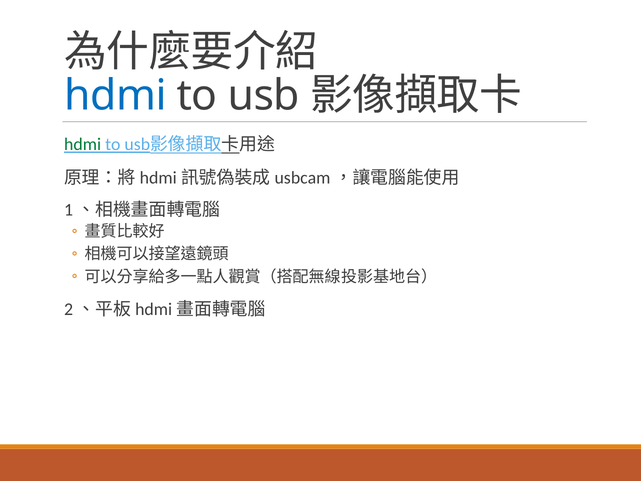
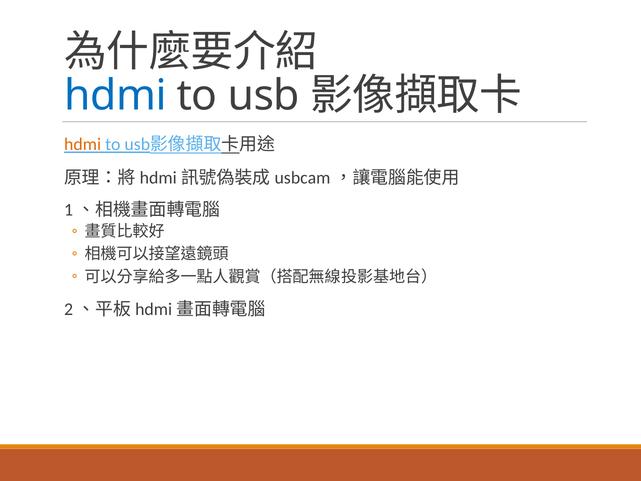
hdmi at (83, 145) colour: green -> orange
